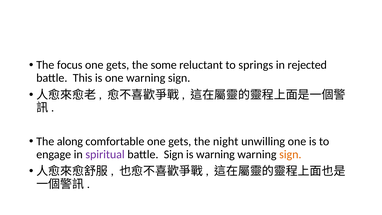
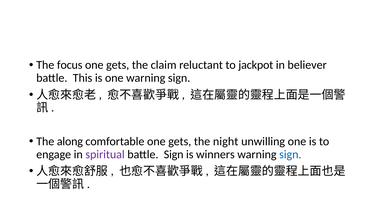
some: some -> claim
springs: springs -> jackpot
rejected: rejected -> believer
is warning: warning -> winners
sign at (290, 154) colour: orange -> blue
